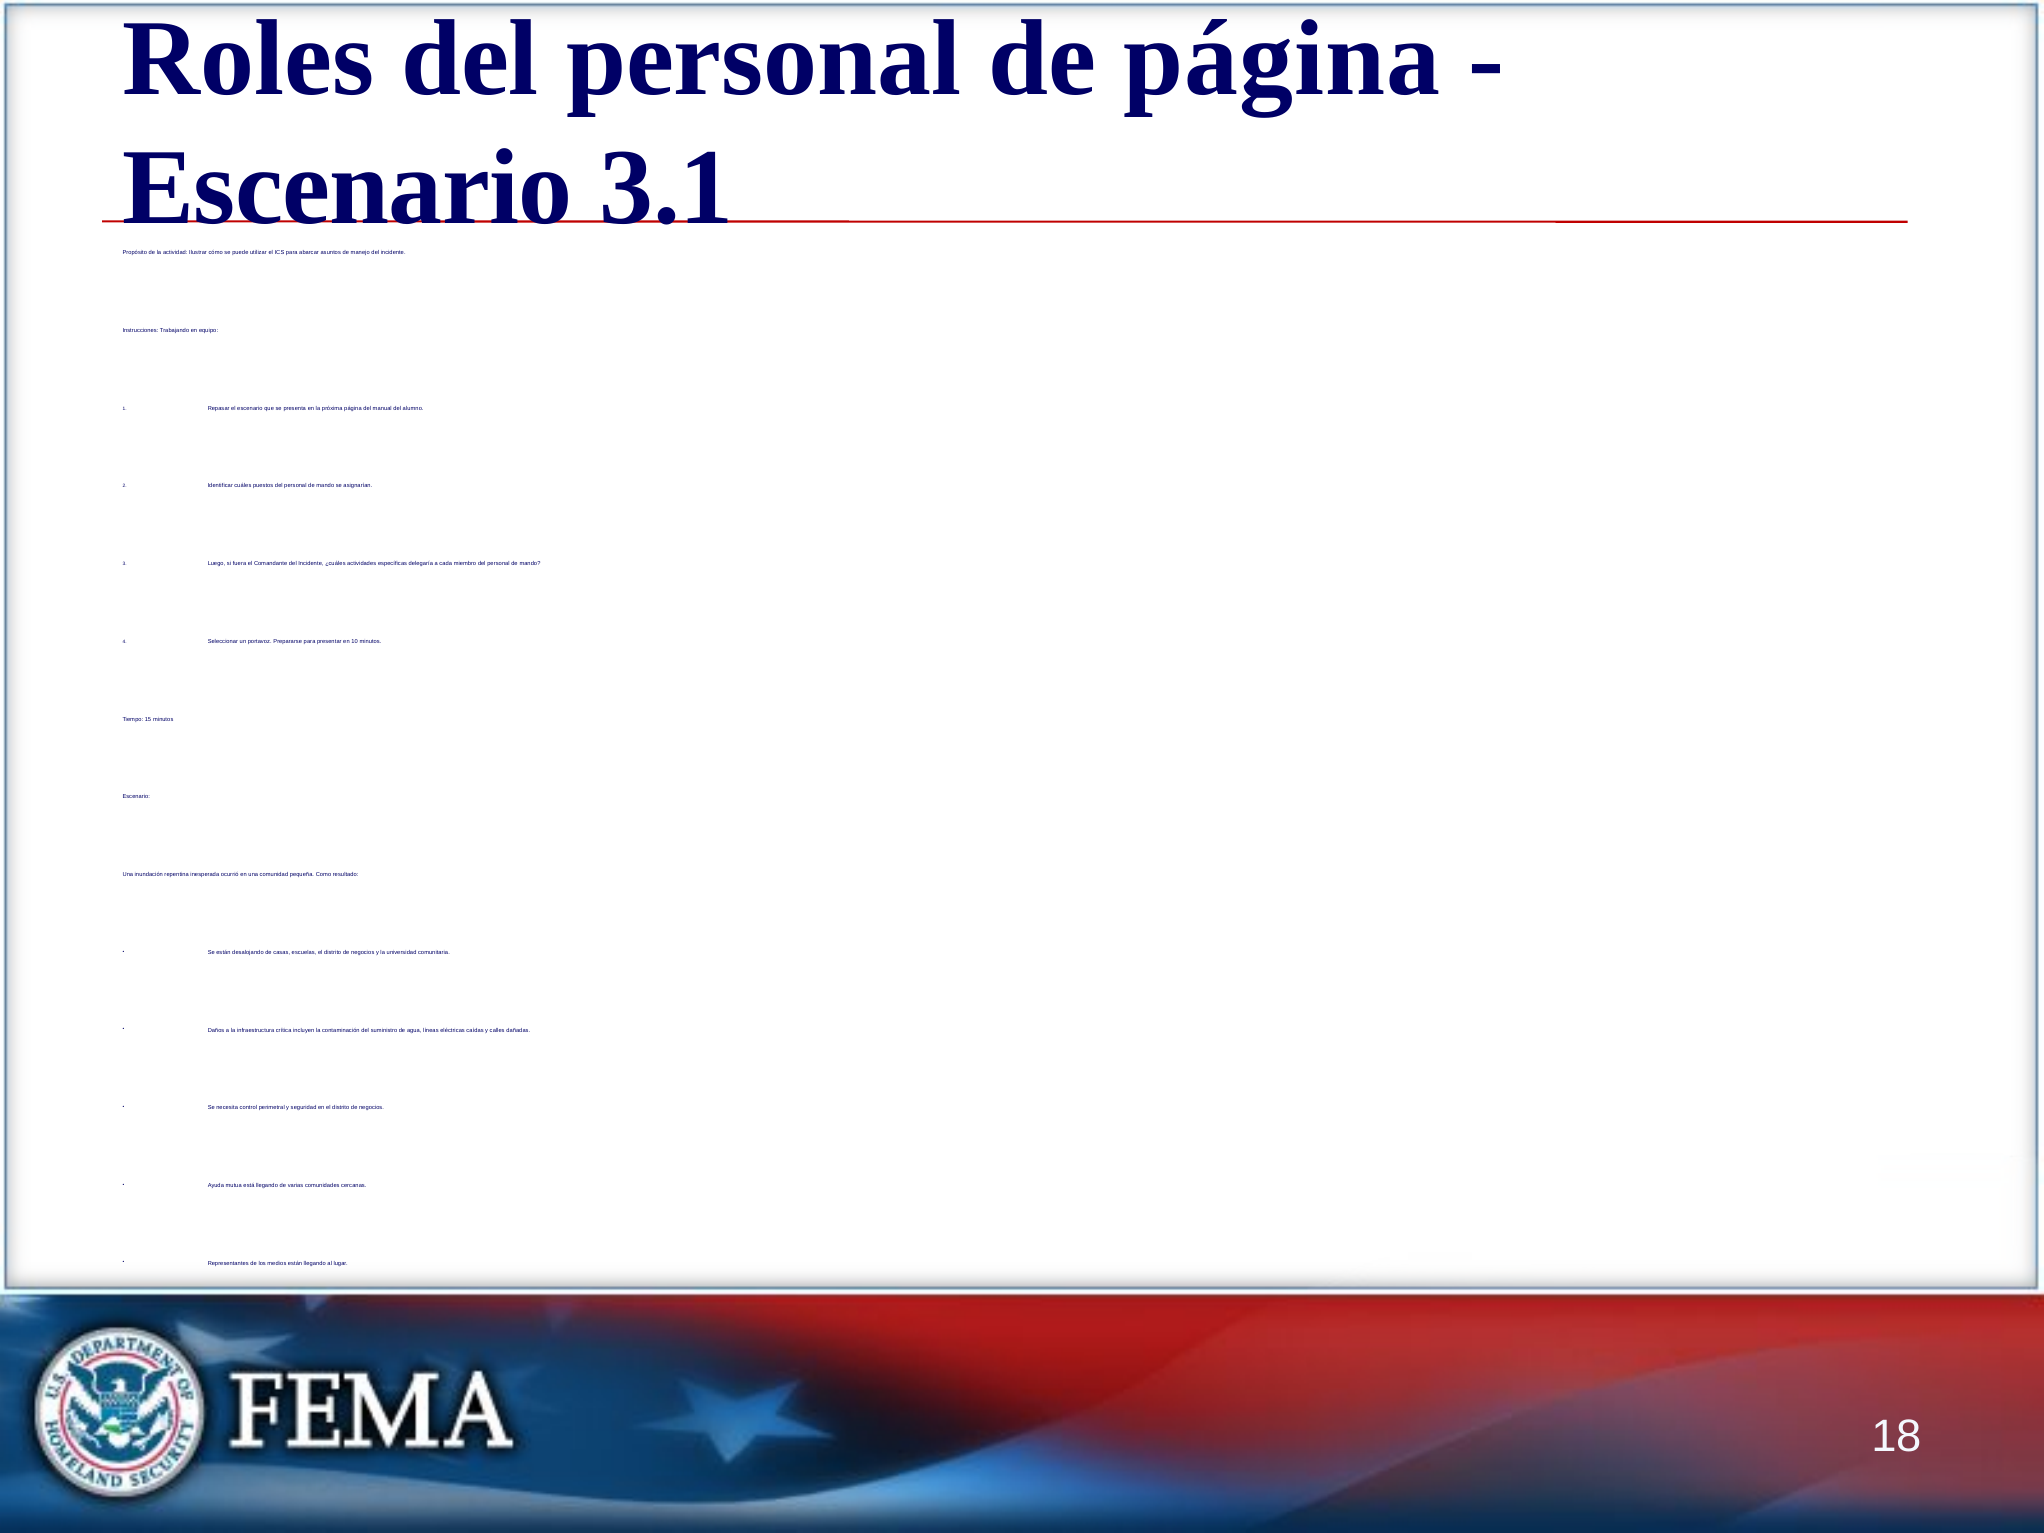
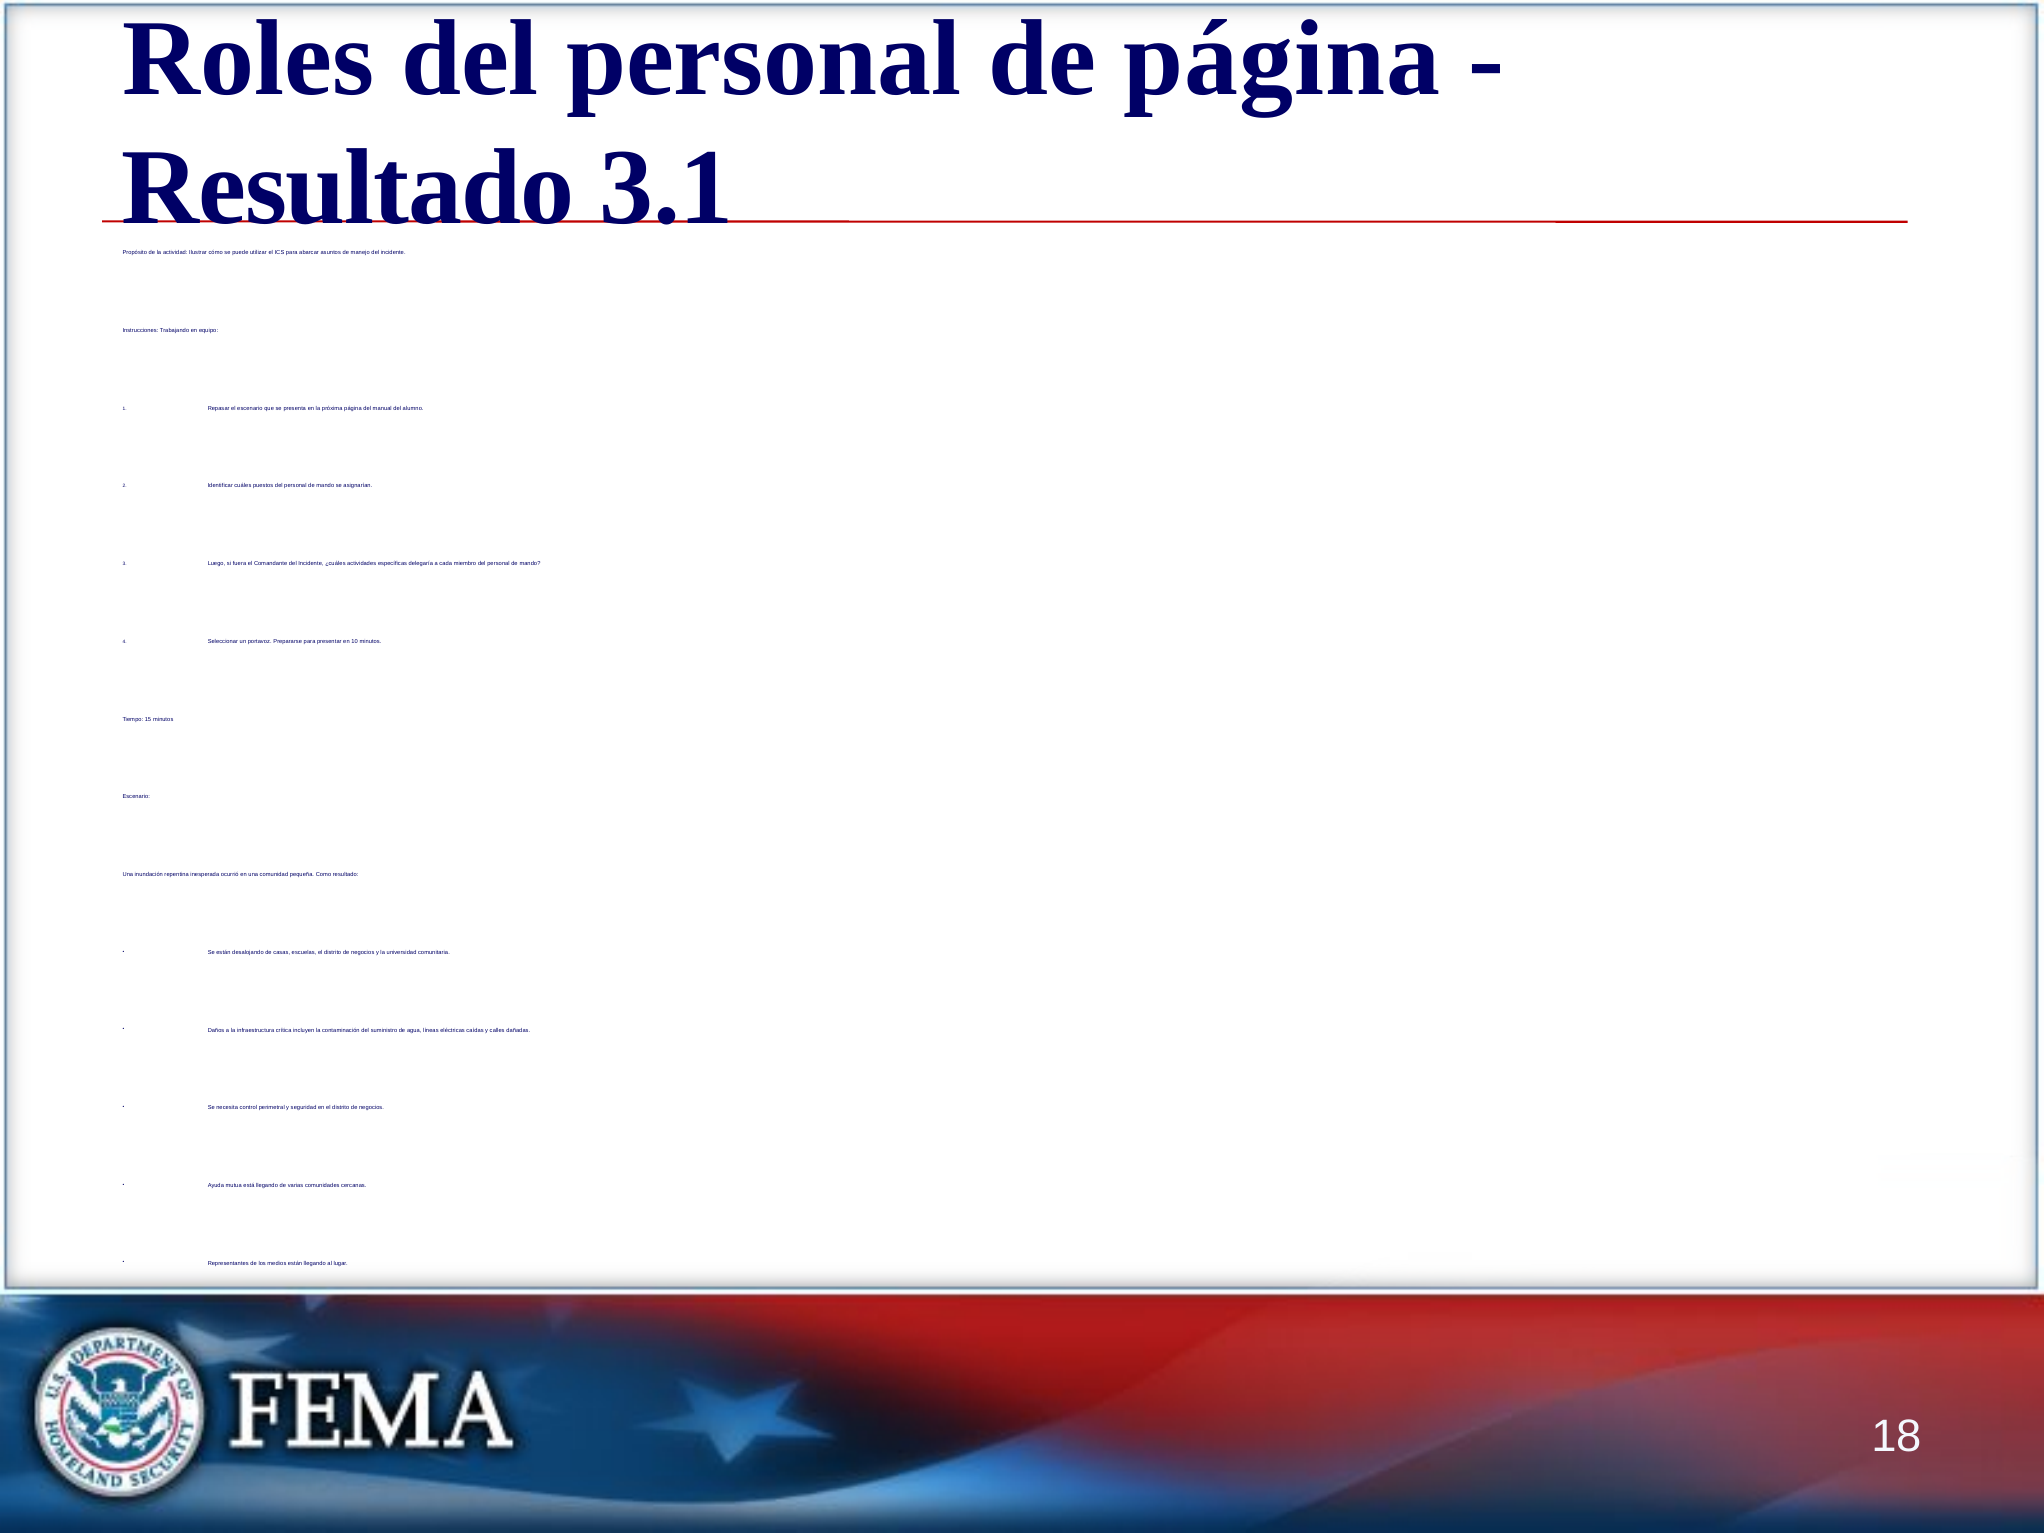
Escenario at (348, 188): Escenario -> Resultado
